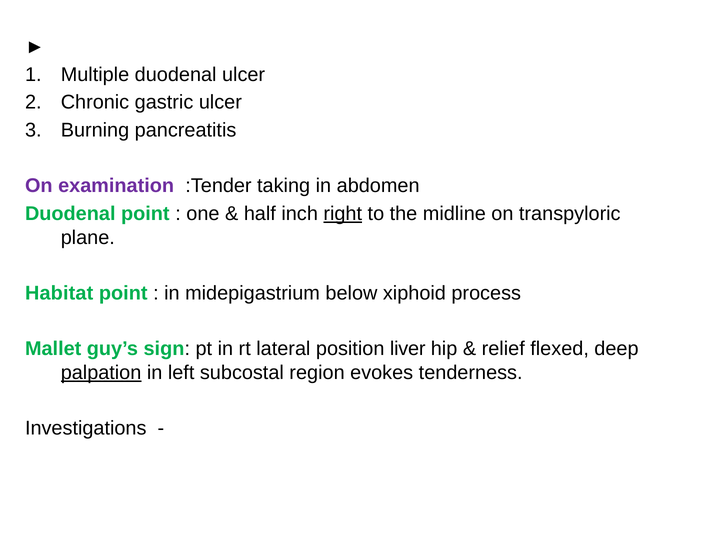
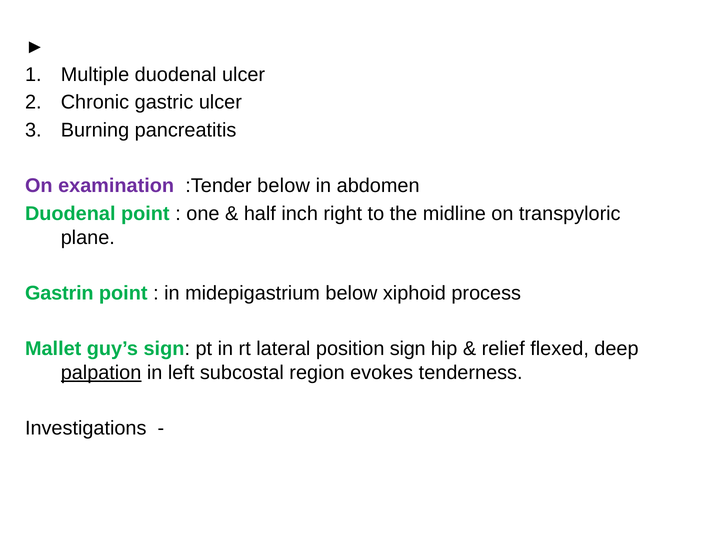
:Tender taking: taking -> below
right underline: present -> none
Habitat: Habitat -> Gastrin
position liver: liver -> sign
